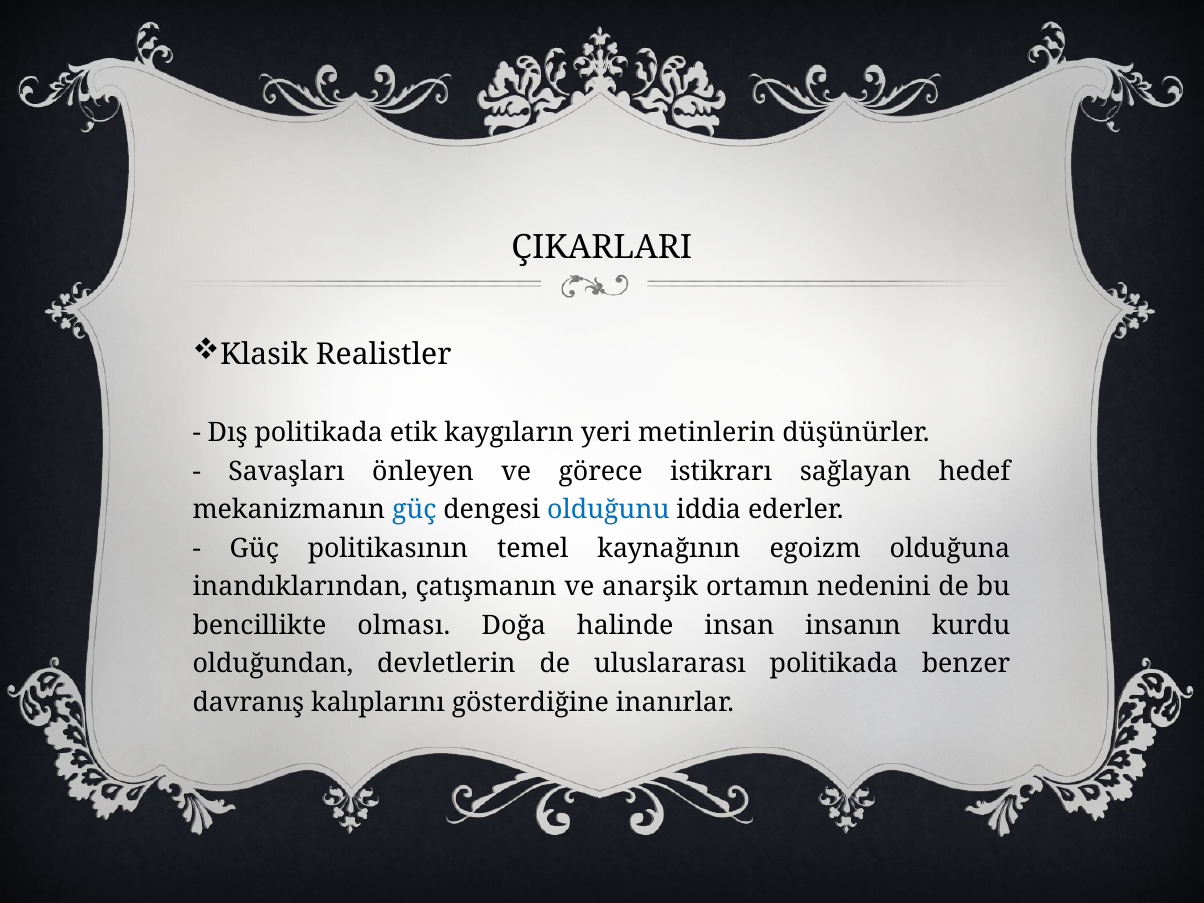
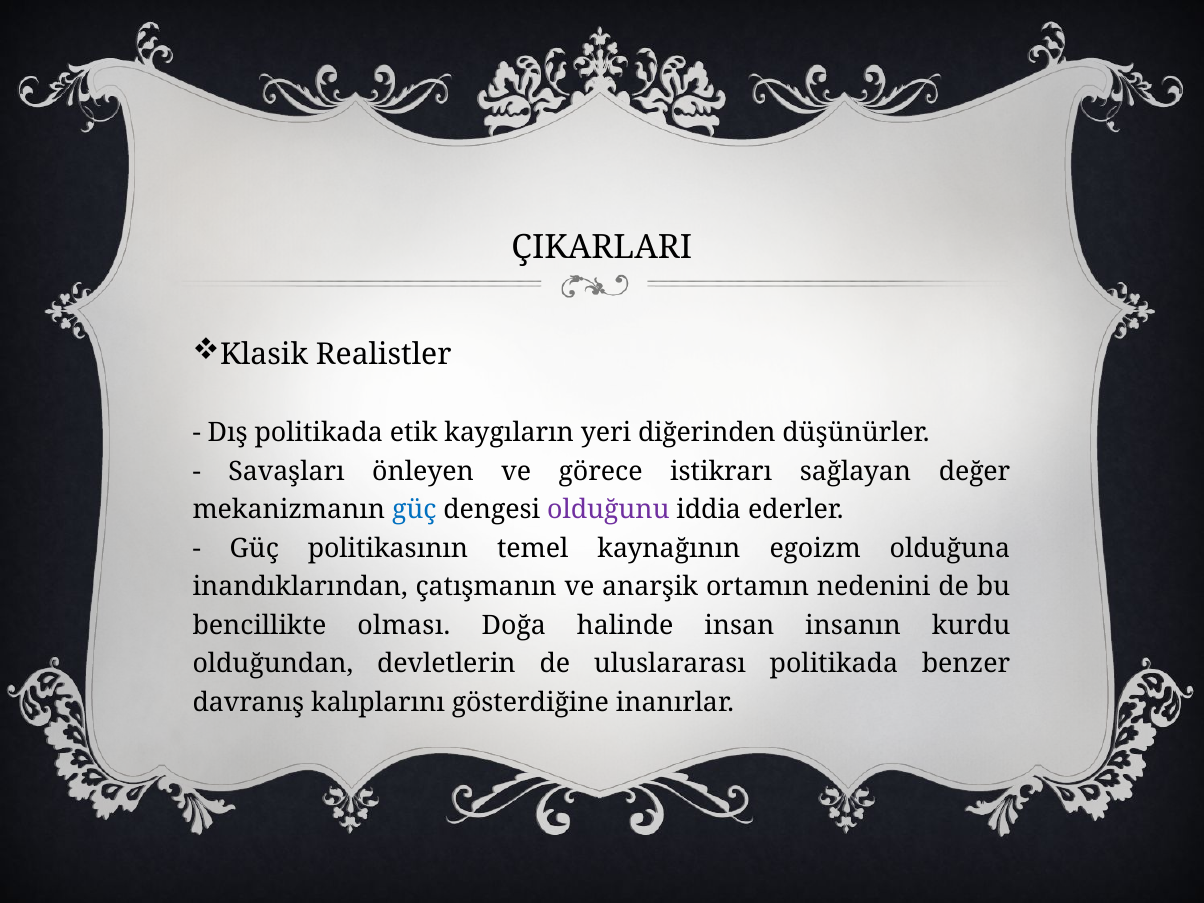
metinlerin: metinlerin -> diğerinden
hedef: hedef -> değer
olduğunu colour: blue -> purple
